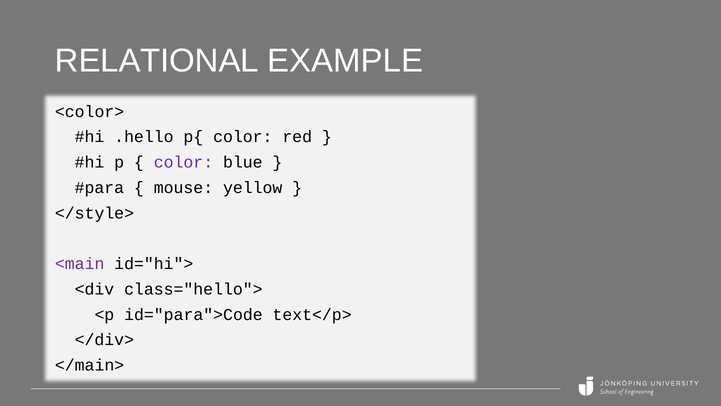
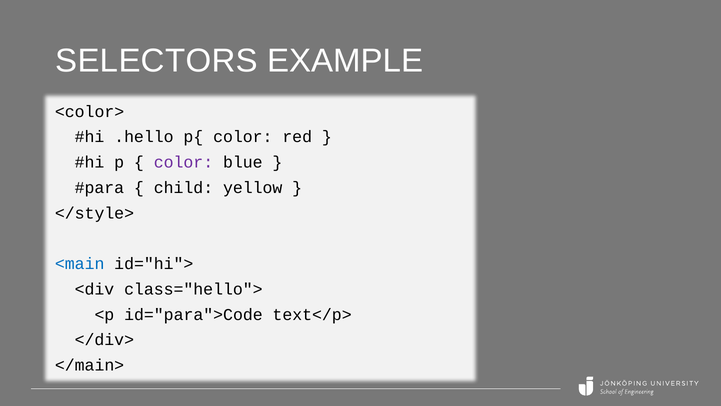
RELATIONAL: RELATIONAL -> SELECTORS
mouse: mouse -> child
<main colour: purple -> blue
